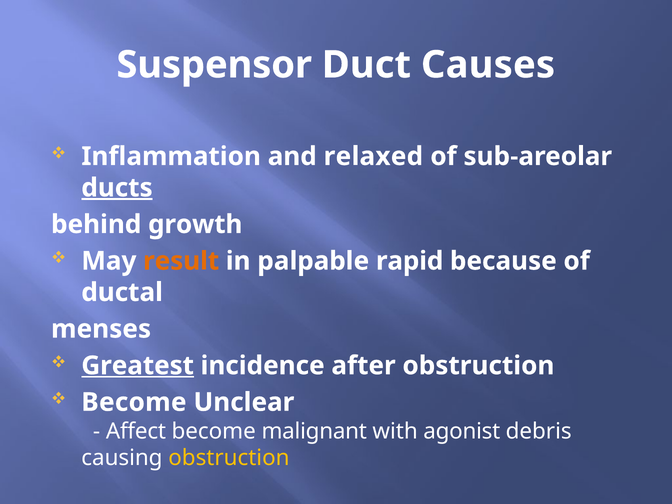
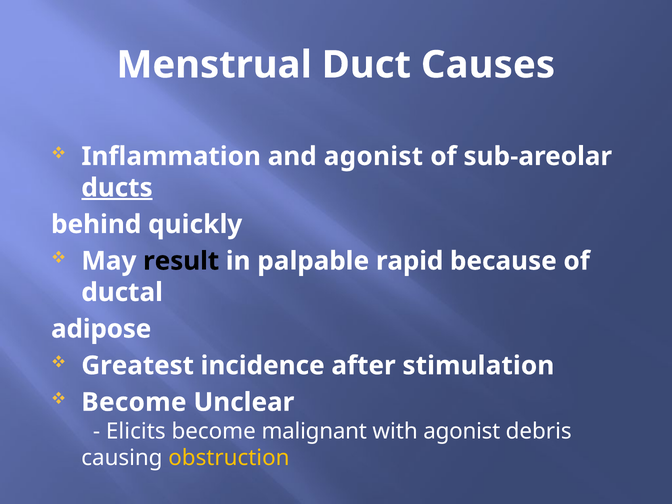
Suspensor: Suspensor -> Menstrual
and relaxed: relaxed -> agonist
growth: growth -> quickly
result colour: orange -> black
menses: menses -> adipose
Greatest underline: present -> none
after obstruction: obstruction -> stimulation
Affect: Affect -> Elicits
